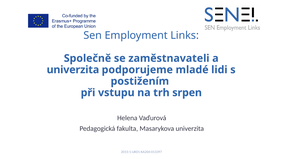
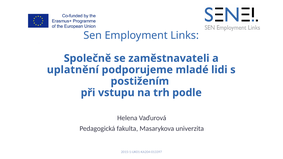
univerzita at (73, 70): univerzita -> uplatnění
srpen: srpen -> podle
